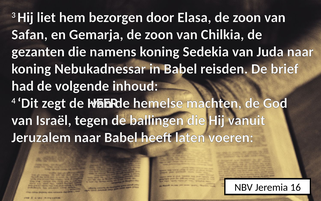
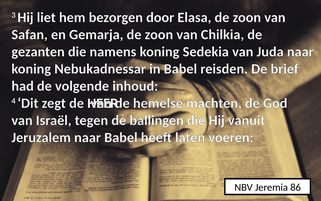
16: 16 -> 86
